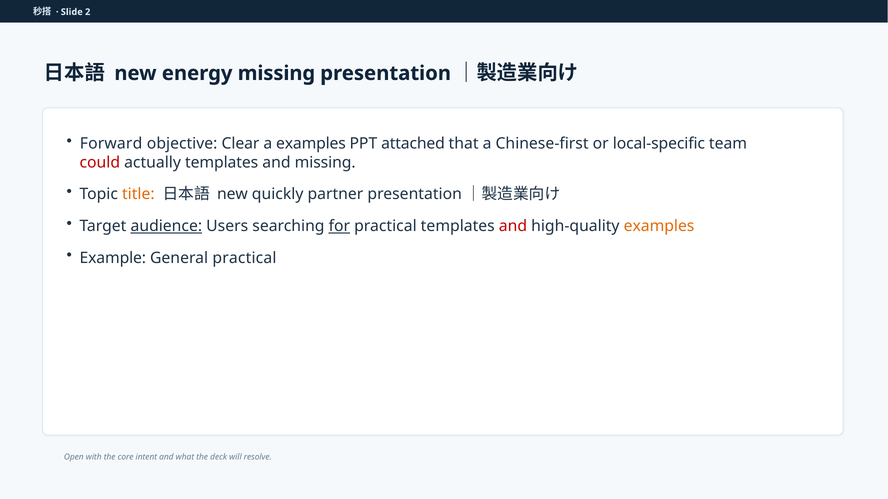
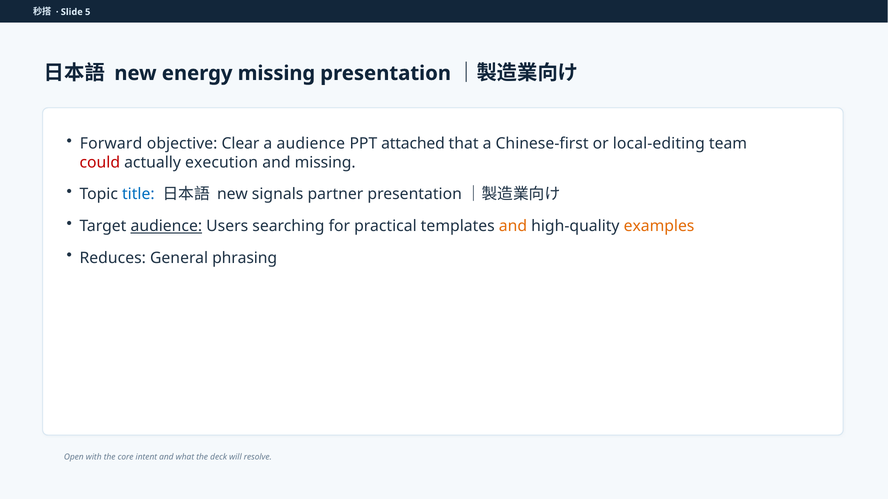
2: 2 -> 5
a examples: examples -> audience
local-specific: local-specific -> local-editing
actually templates: templates -> execution
title colour: orange -> blue
quickly: quickly -> signals
for underline: present -> none
and at (513, 226) colour: red -> orange
Example: Example -> Reduces
General practical: practical -> phrasing
